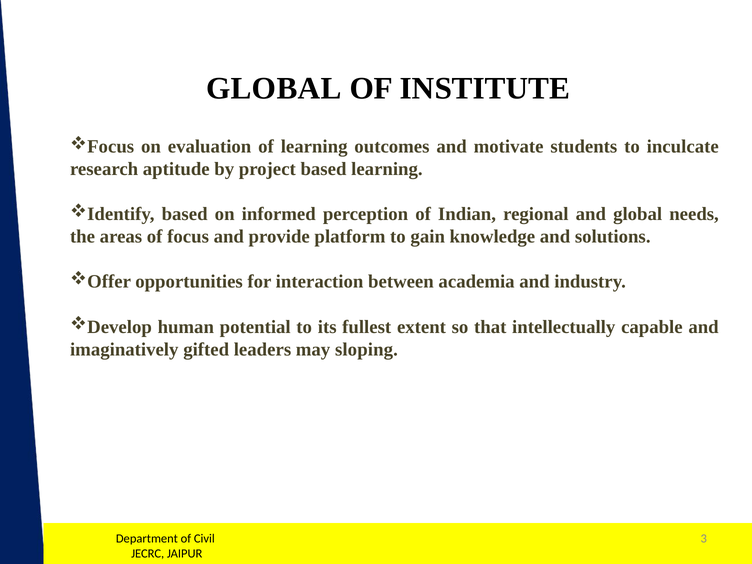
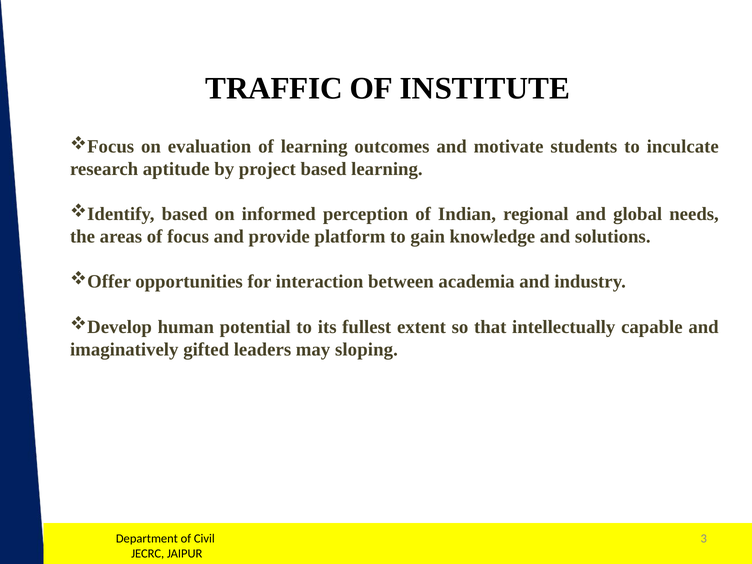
GLOBAL at (274, 89): GLOBAL -> TRAFFIC
